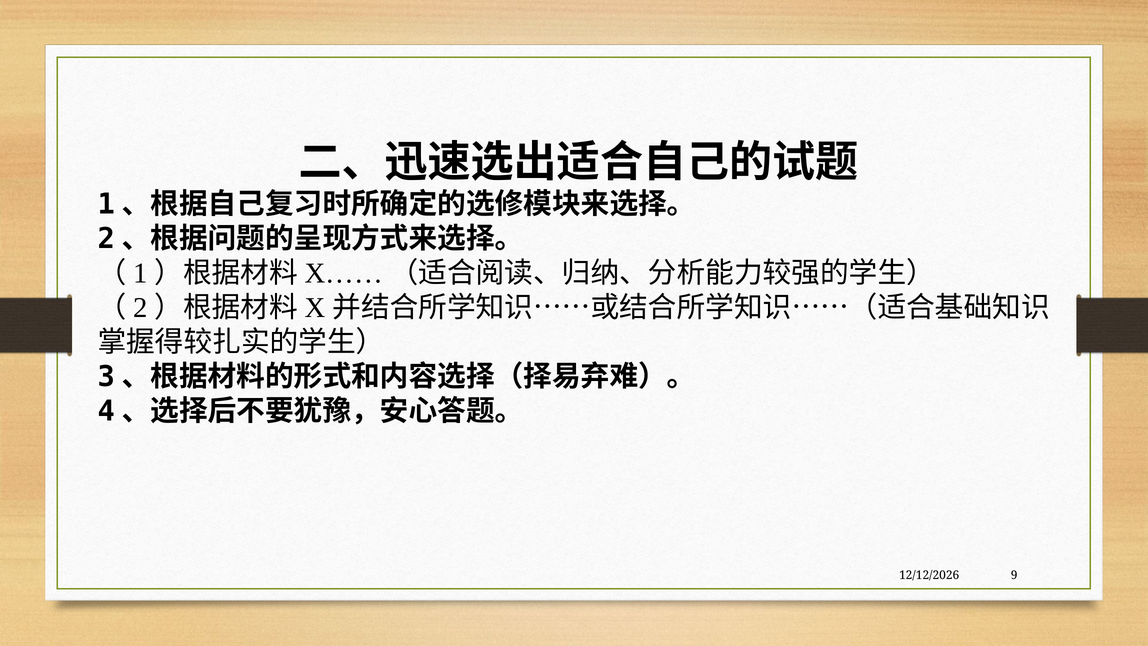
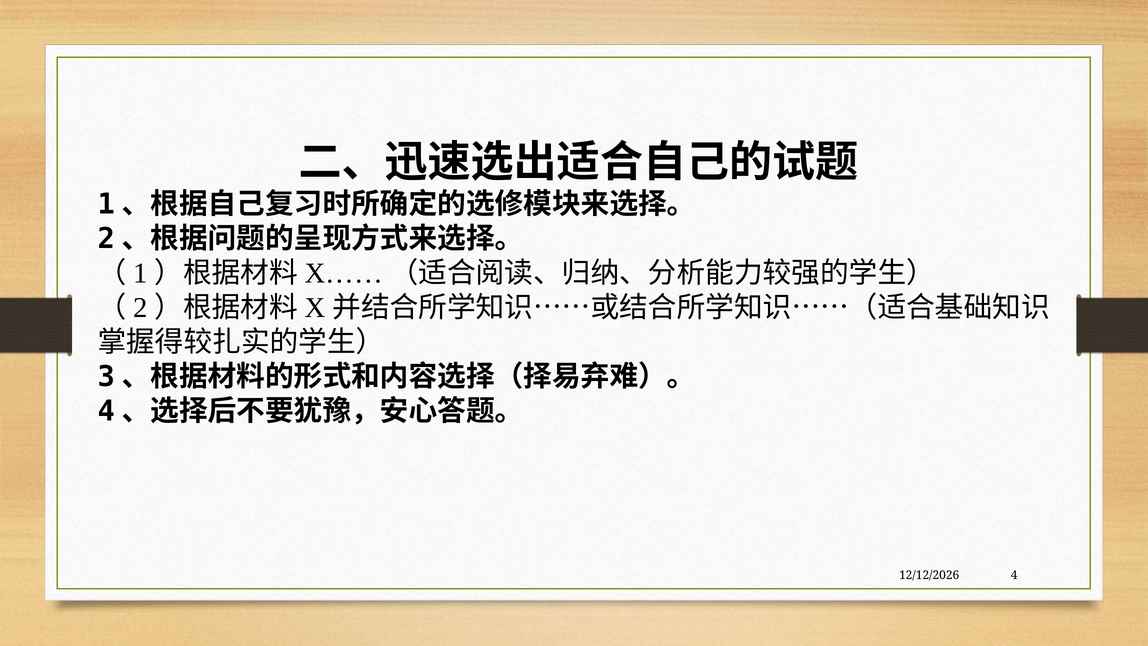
9: 9 -> 4
